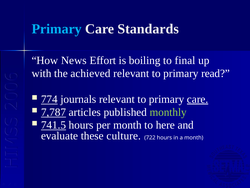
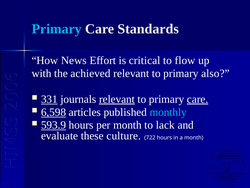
boiling: boiling -> critical
final: final -> flow
read: read -> also
774: 774 -> 331
relevant at (117, 99) underline: none -> present
7,787: 7,787 -> 6,598
monthly colour: light green -> light blue
741.5: 741.5 -> 593.9
here: here -> lack
